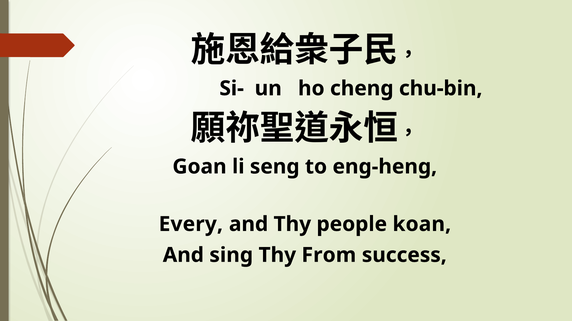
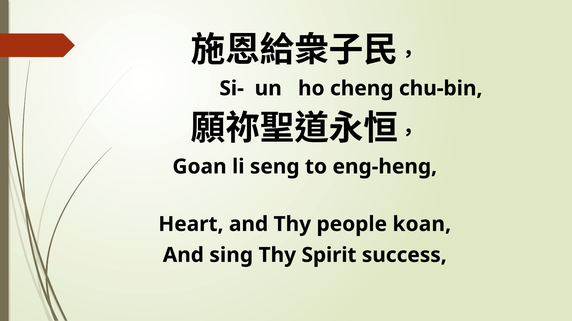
Every: Every -> Heart
From: From -> Spirit
